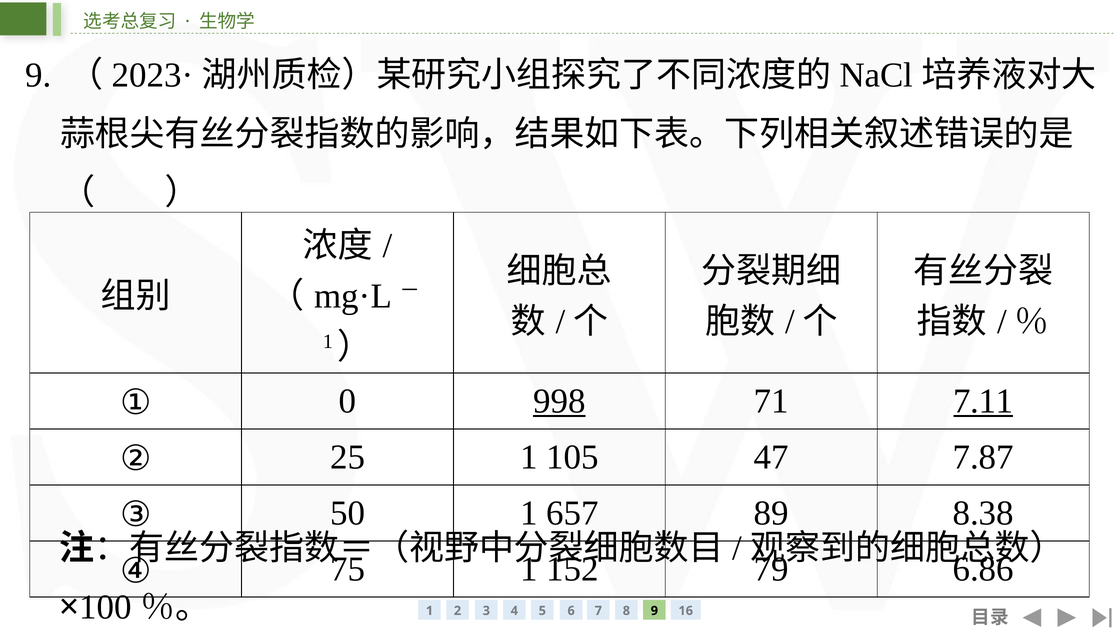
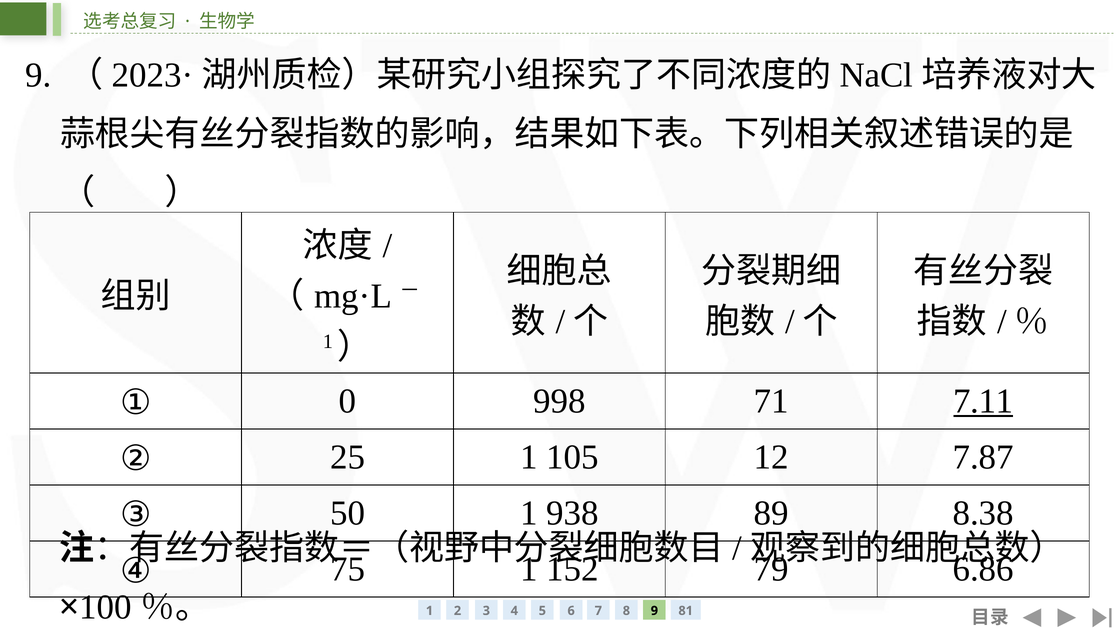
998 underline: present -> none
47: 47 -> 12
657: 657 -> 938
16: 16 -> 81
